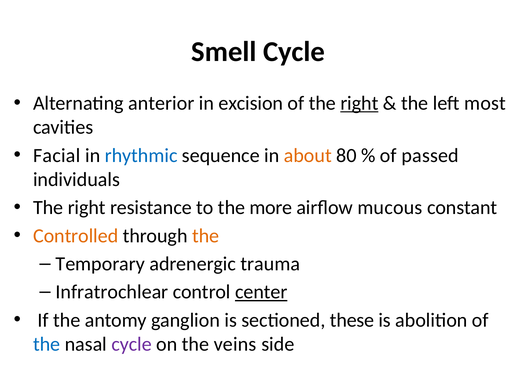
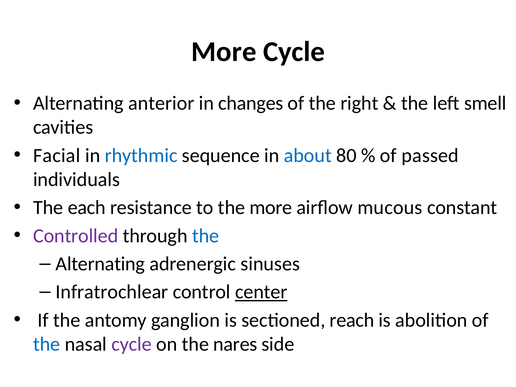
Smell at (224, 52): Smell -> More
excision: excision -> changes
right at (359, 103) underline: present -> none
most: most -> smell
about colour: orange -> blue
right at (87, 208): right -> each
Controlled colour: orange -> purple
the at (206, 236) colour: orange -> blue
Temporary at (100, 264): Temporary -> Alternating
trauma: trauma -> sinuses
these: these -> reach
veins: veins -> nares
